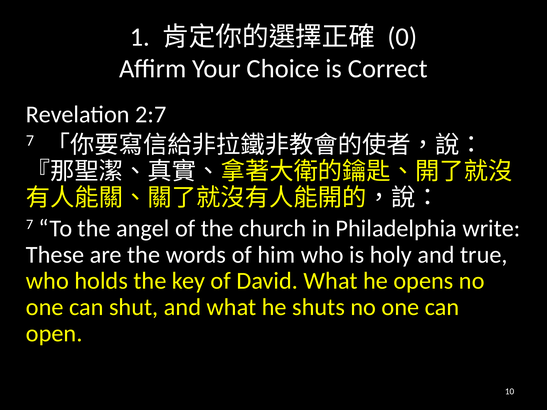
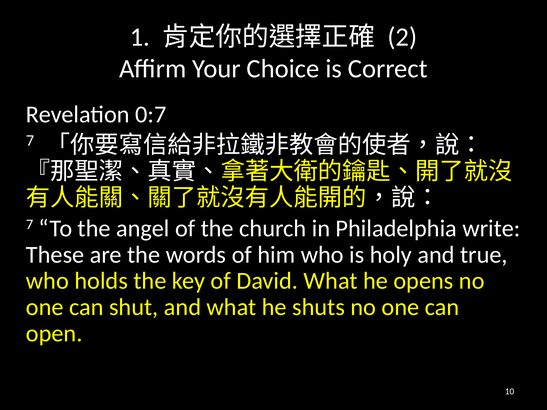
0: 0 -> 2
2:7: 2:7 -> 0:7
